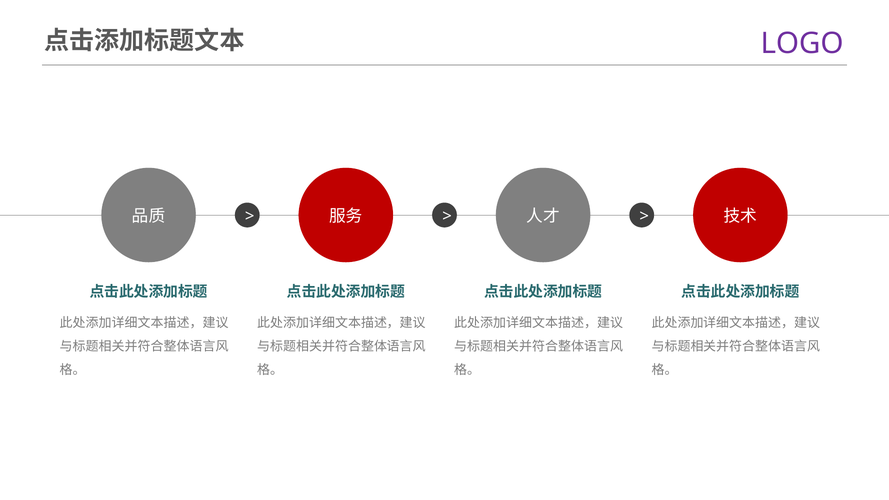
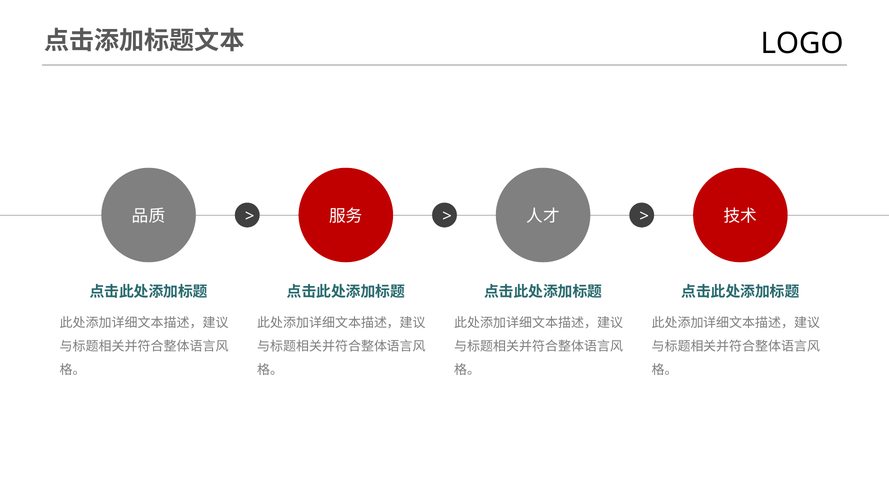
LOGO colour: purple -> black
